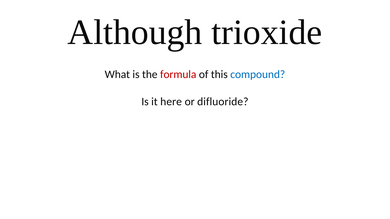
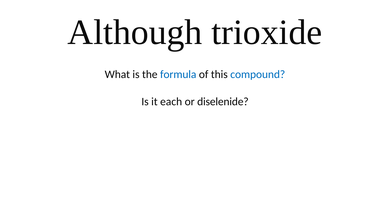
formula colour: red -> blue
here: here -> each
difluoride: difluoride -> diselenide
